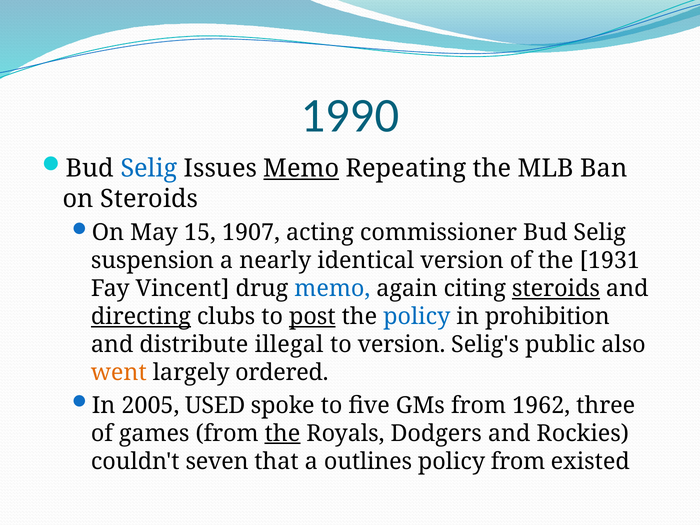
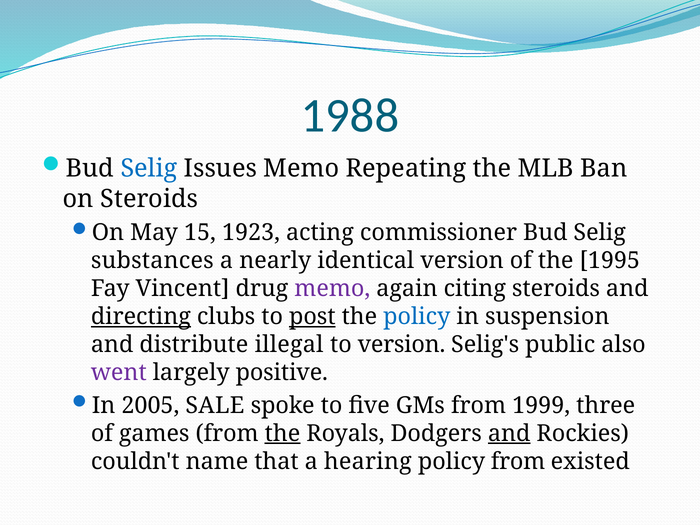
1990: 1990 -> 1988
Memo at (301, 169) underline: present -> none
1907: 1907 -> 1923
suspension: suspension -> substances
1931: 1931 -> 1995
memo at (332, 289) colour: blue -> purple
steroids at (556, 289) underline: present -> none
prohibition: prohibition -> suspension
went colour: orange -> purple
ordered: ordered -> positive
USED: USED -> SALE
1962: 1962 -> 1999
and at (509, 433) underline: none -> present
seven: seven -> name
outlines: outlines -> hearing
